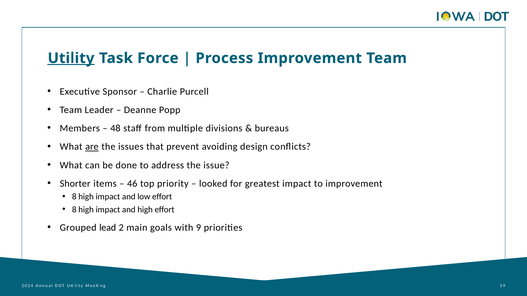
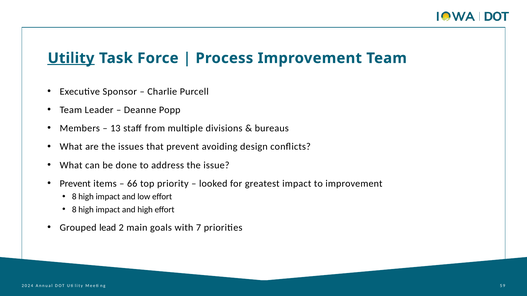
48: 48 -> 13
are underline: present -> none
Shorter at (75, 184): Shorter -> Prevent
46: 46 -> 66
9: 9 -> 7
